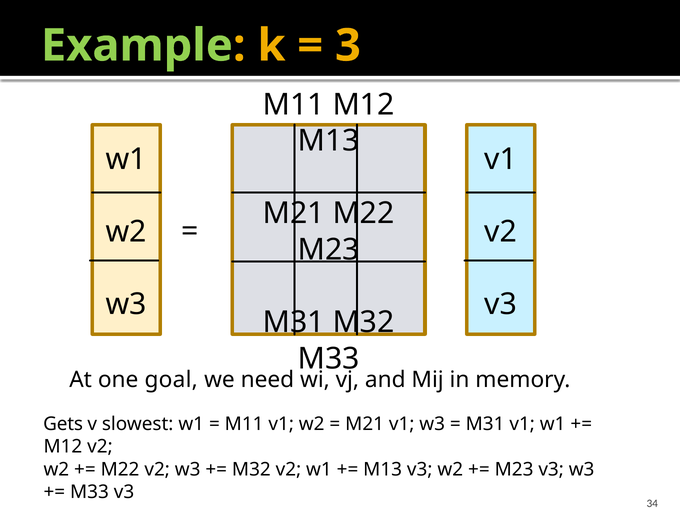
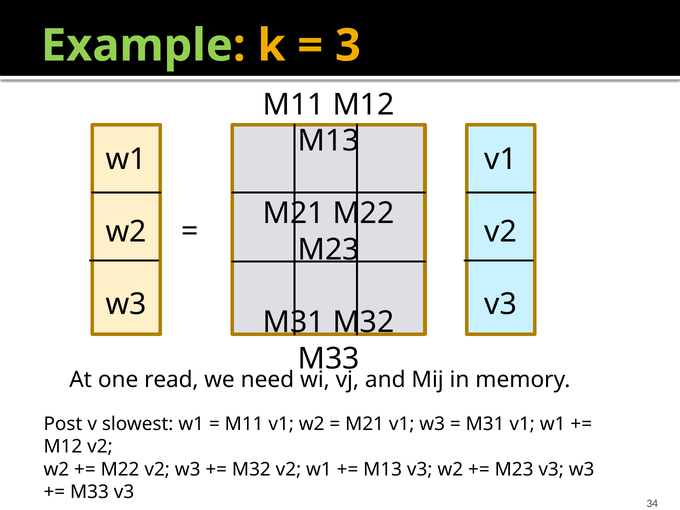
goal: goal -> read
Gets: Gets -> Post
